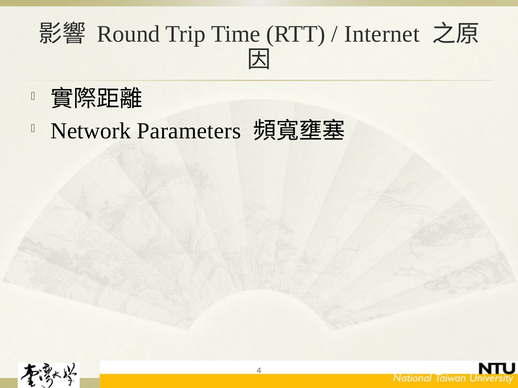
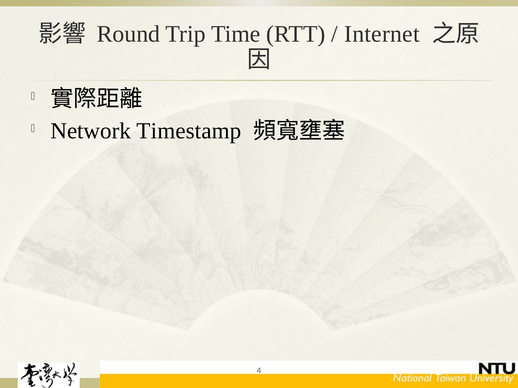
Parameters: Parameters -> Timestamp
